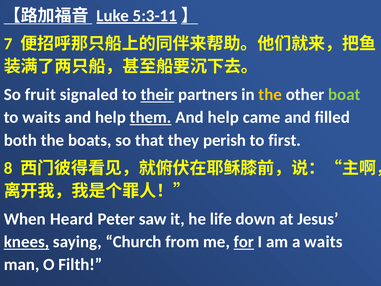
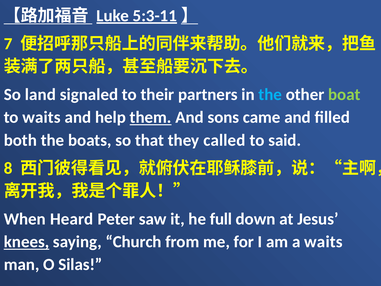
fruit: fruit -> land
their underline: present -> none
the at (270, 95) colour: yellow -> light blue
help at (223, 117): help -> sons
perish: perish -> called
first: first -> said
life: life -> full
for underline: present -> none
Filth: Filth -> Silas
